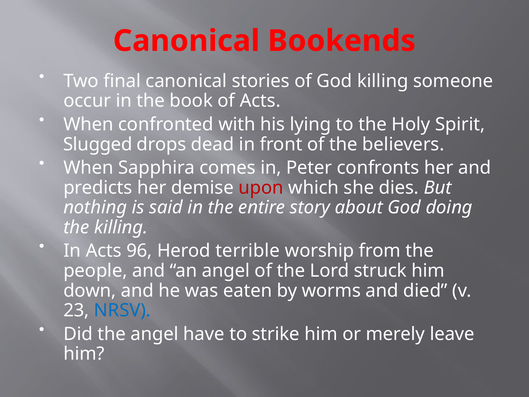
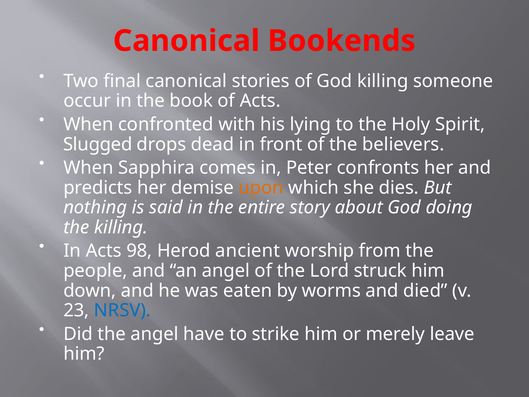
upon colour: red -> orange
96: 96 -> 98
terrible: terrible -> ancient
